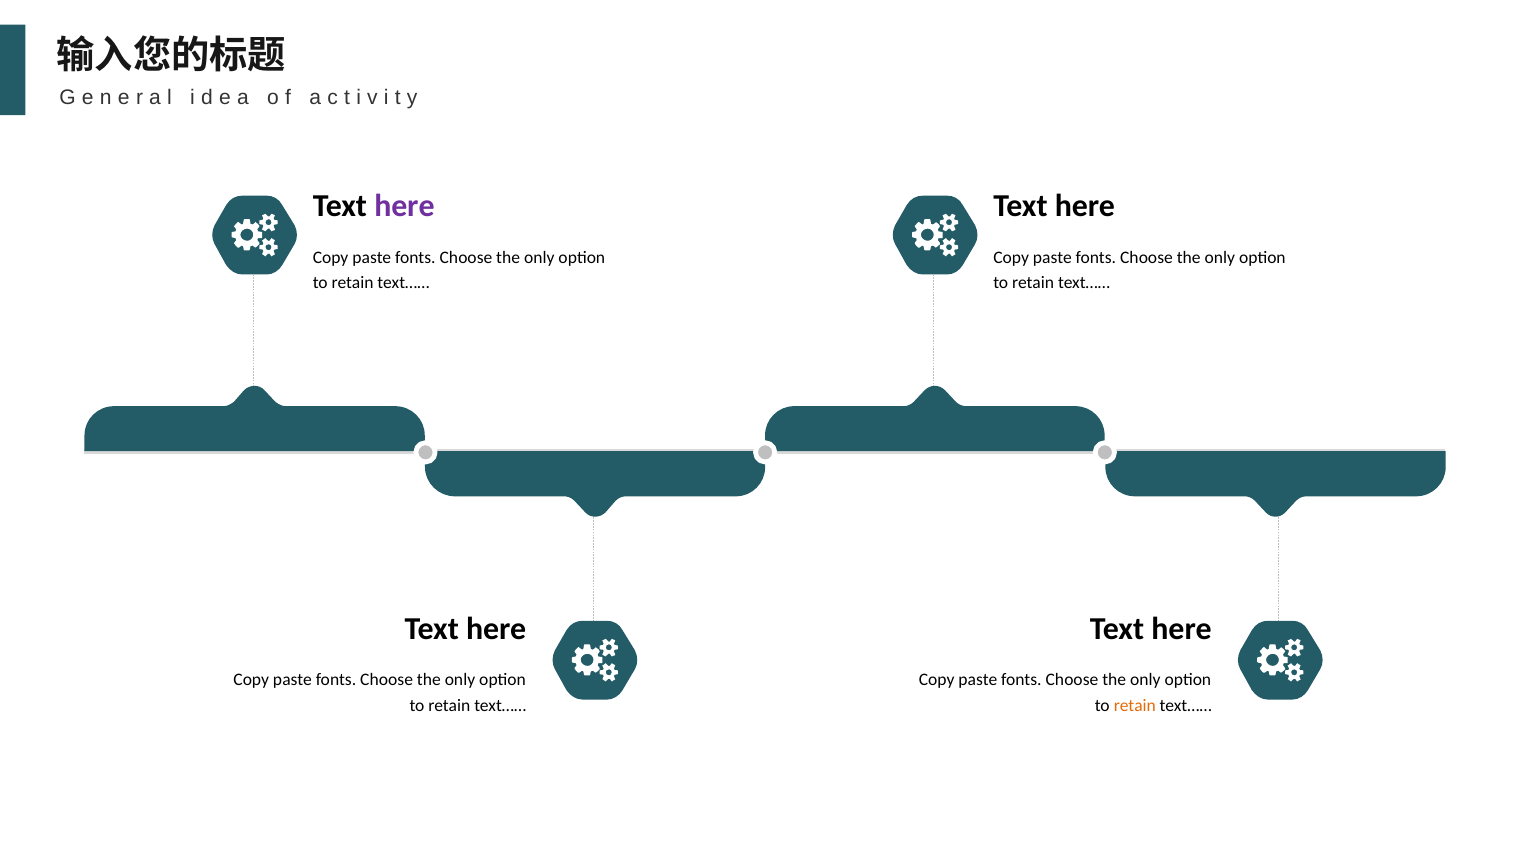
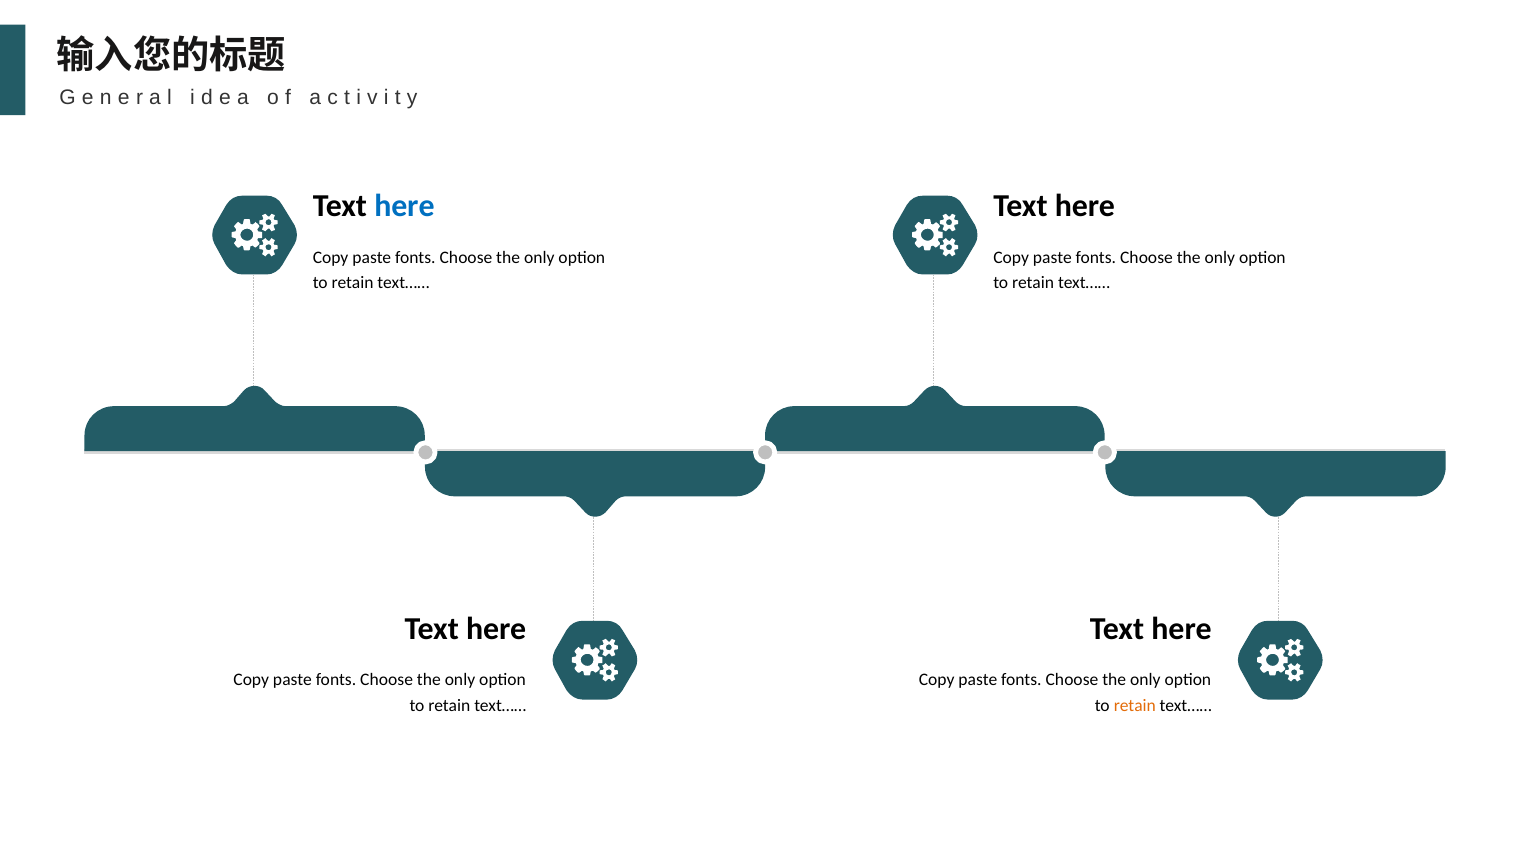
here at (404, 206) colour: purple -> blue
